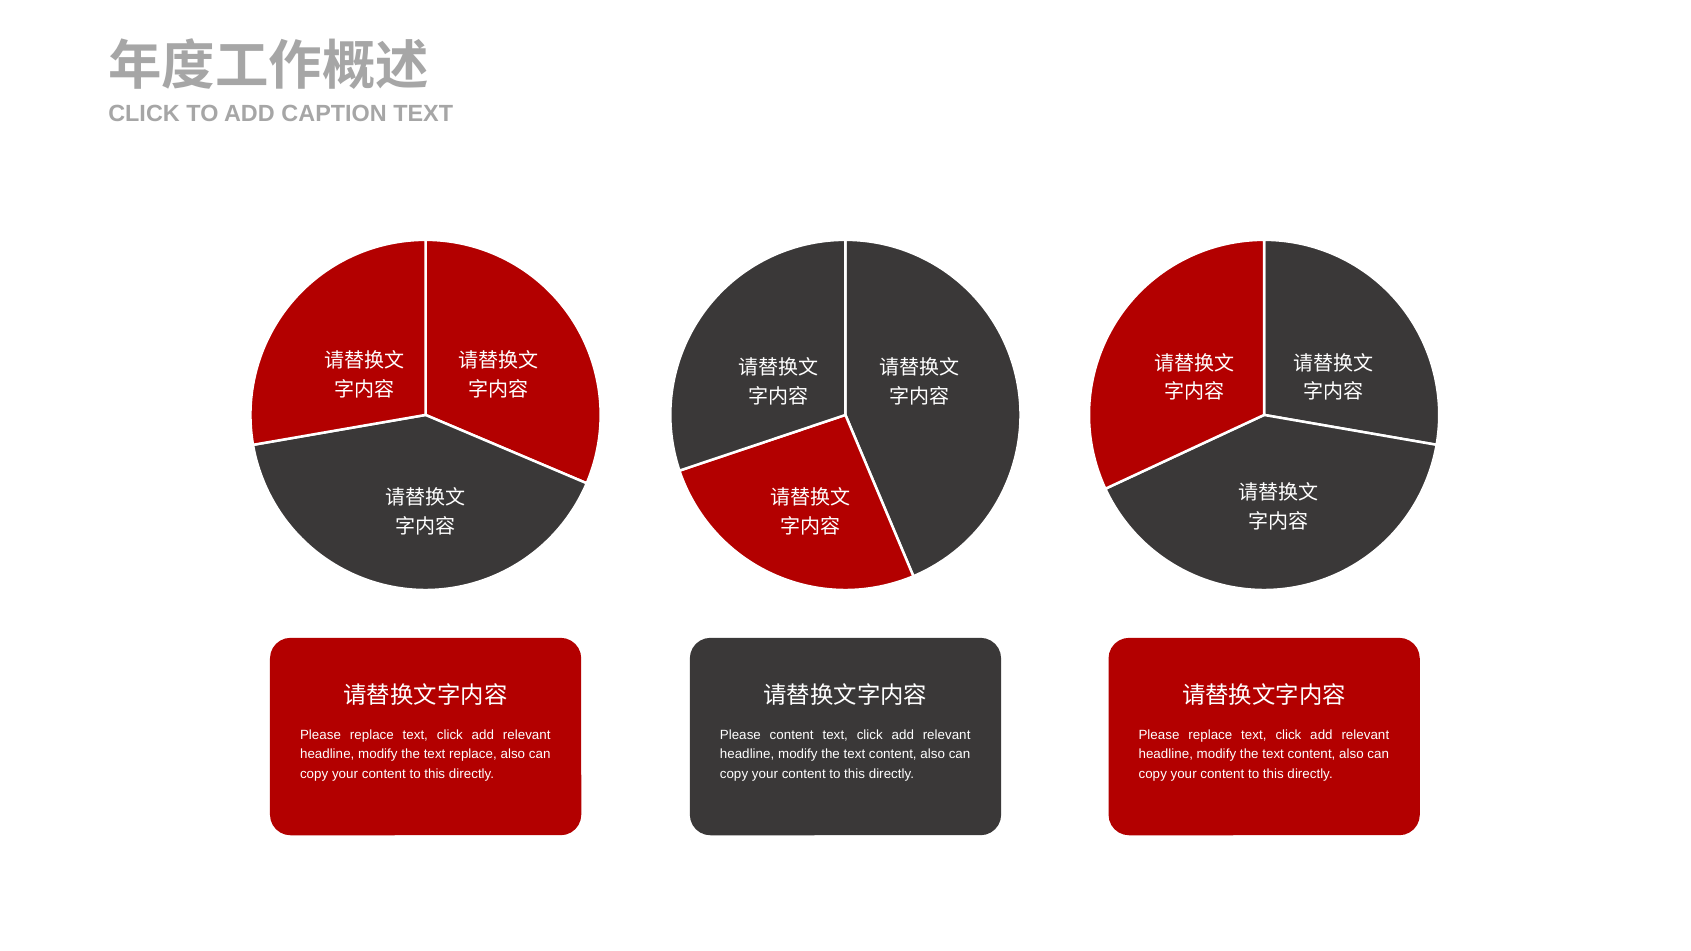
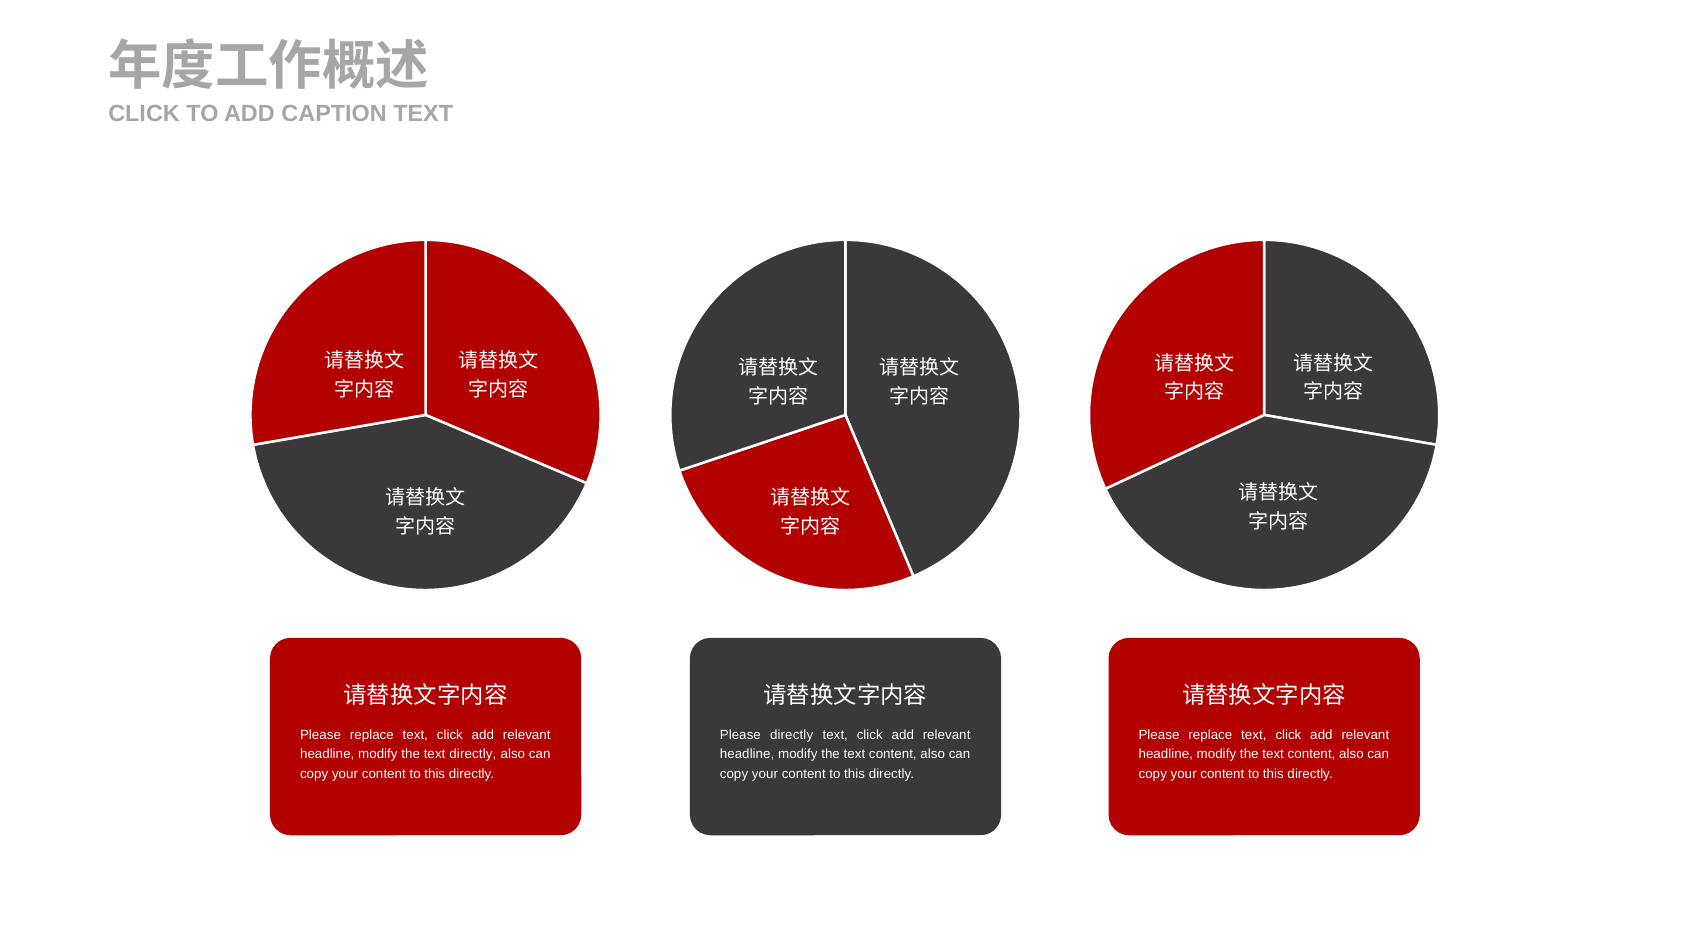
Please content: content -> directly
text replace: replace -> directly
